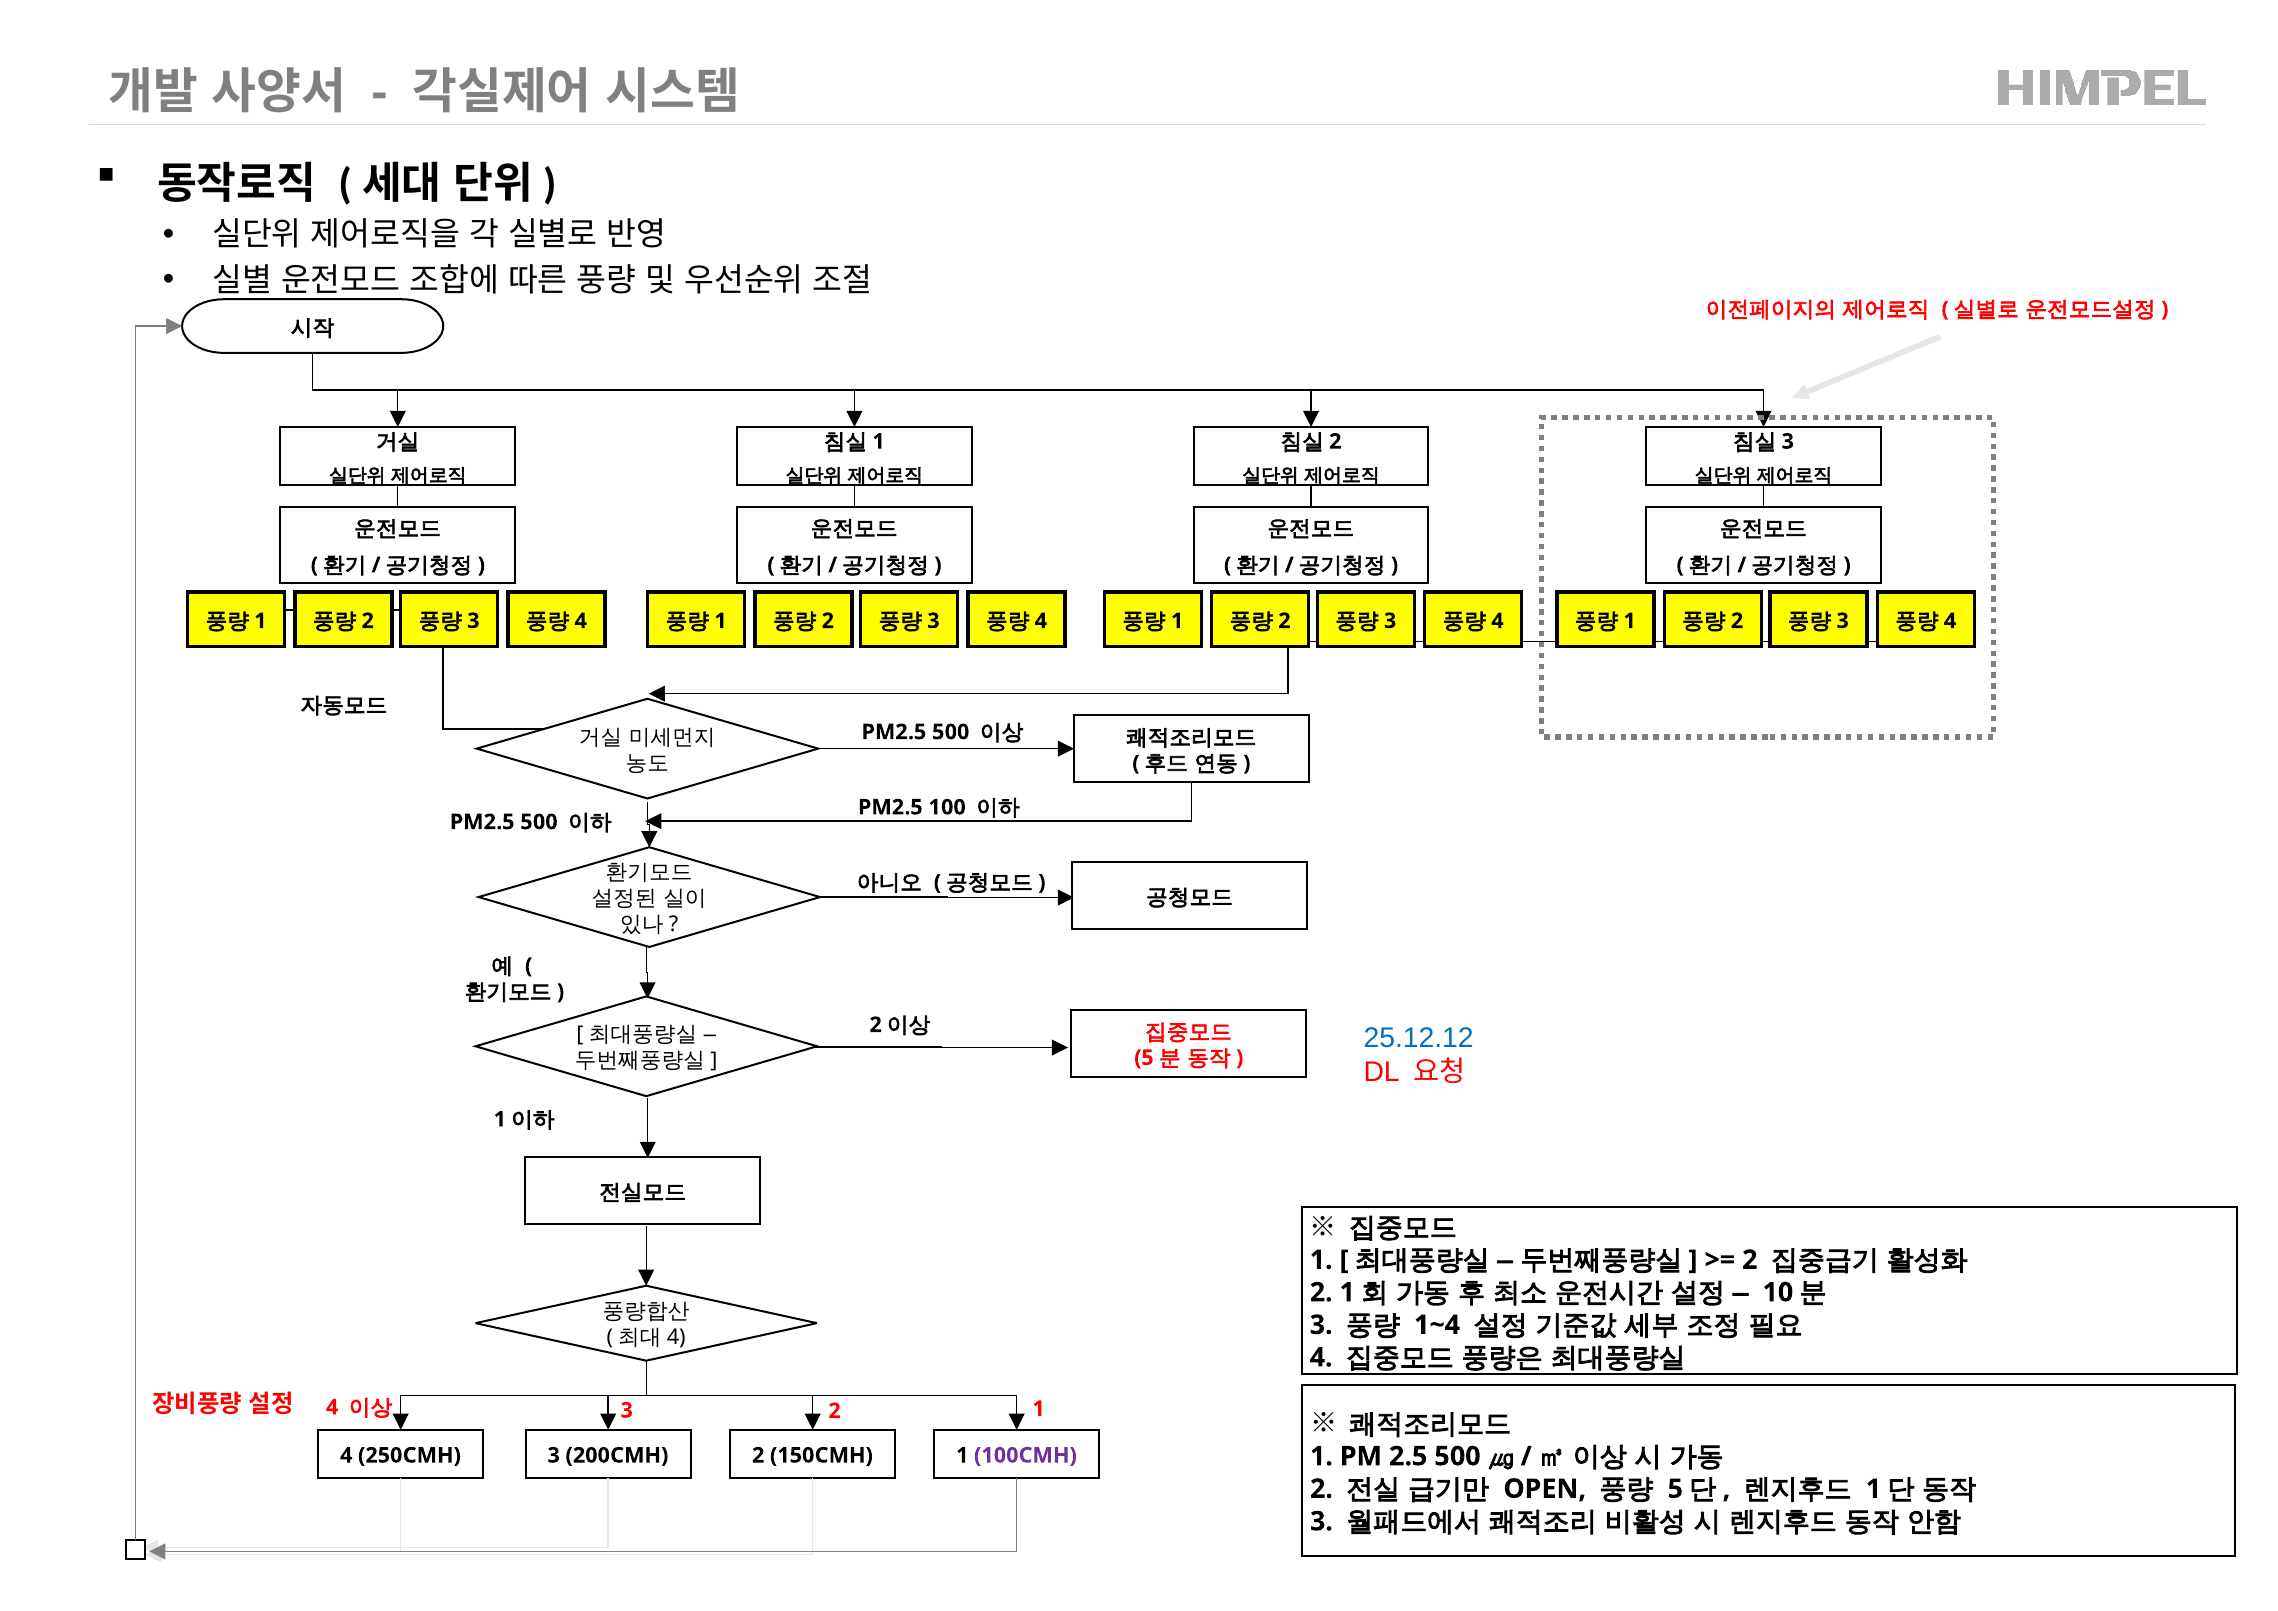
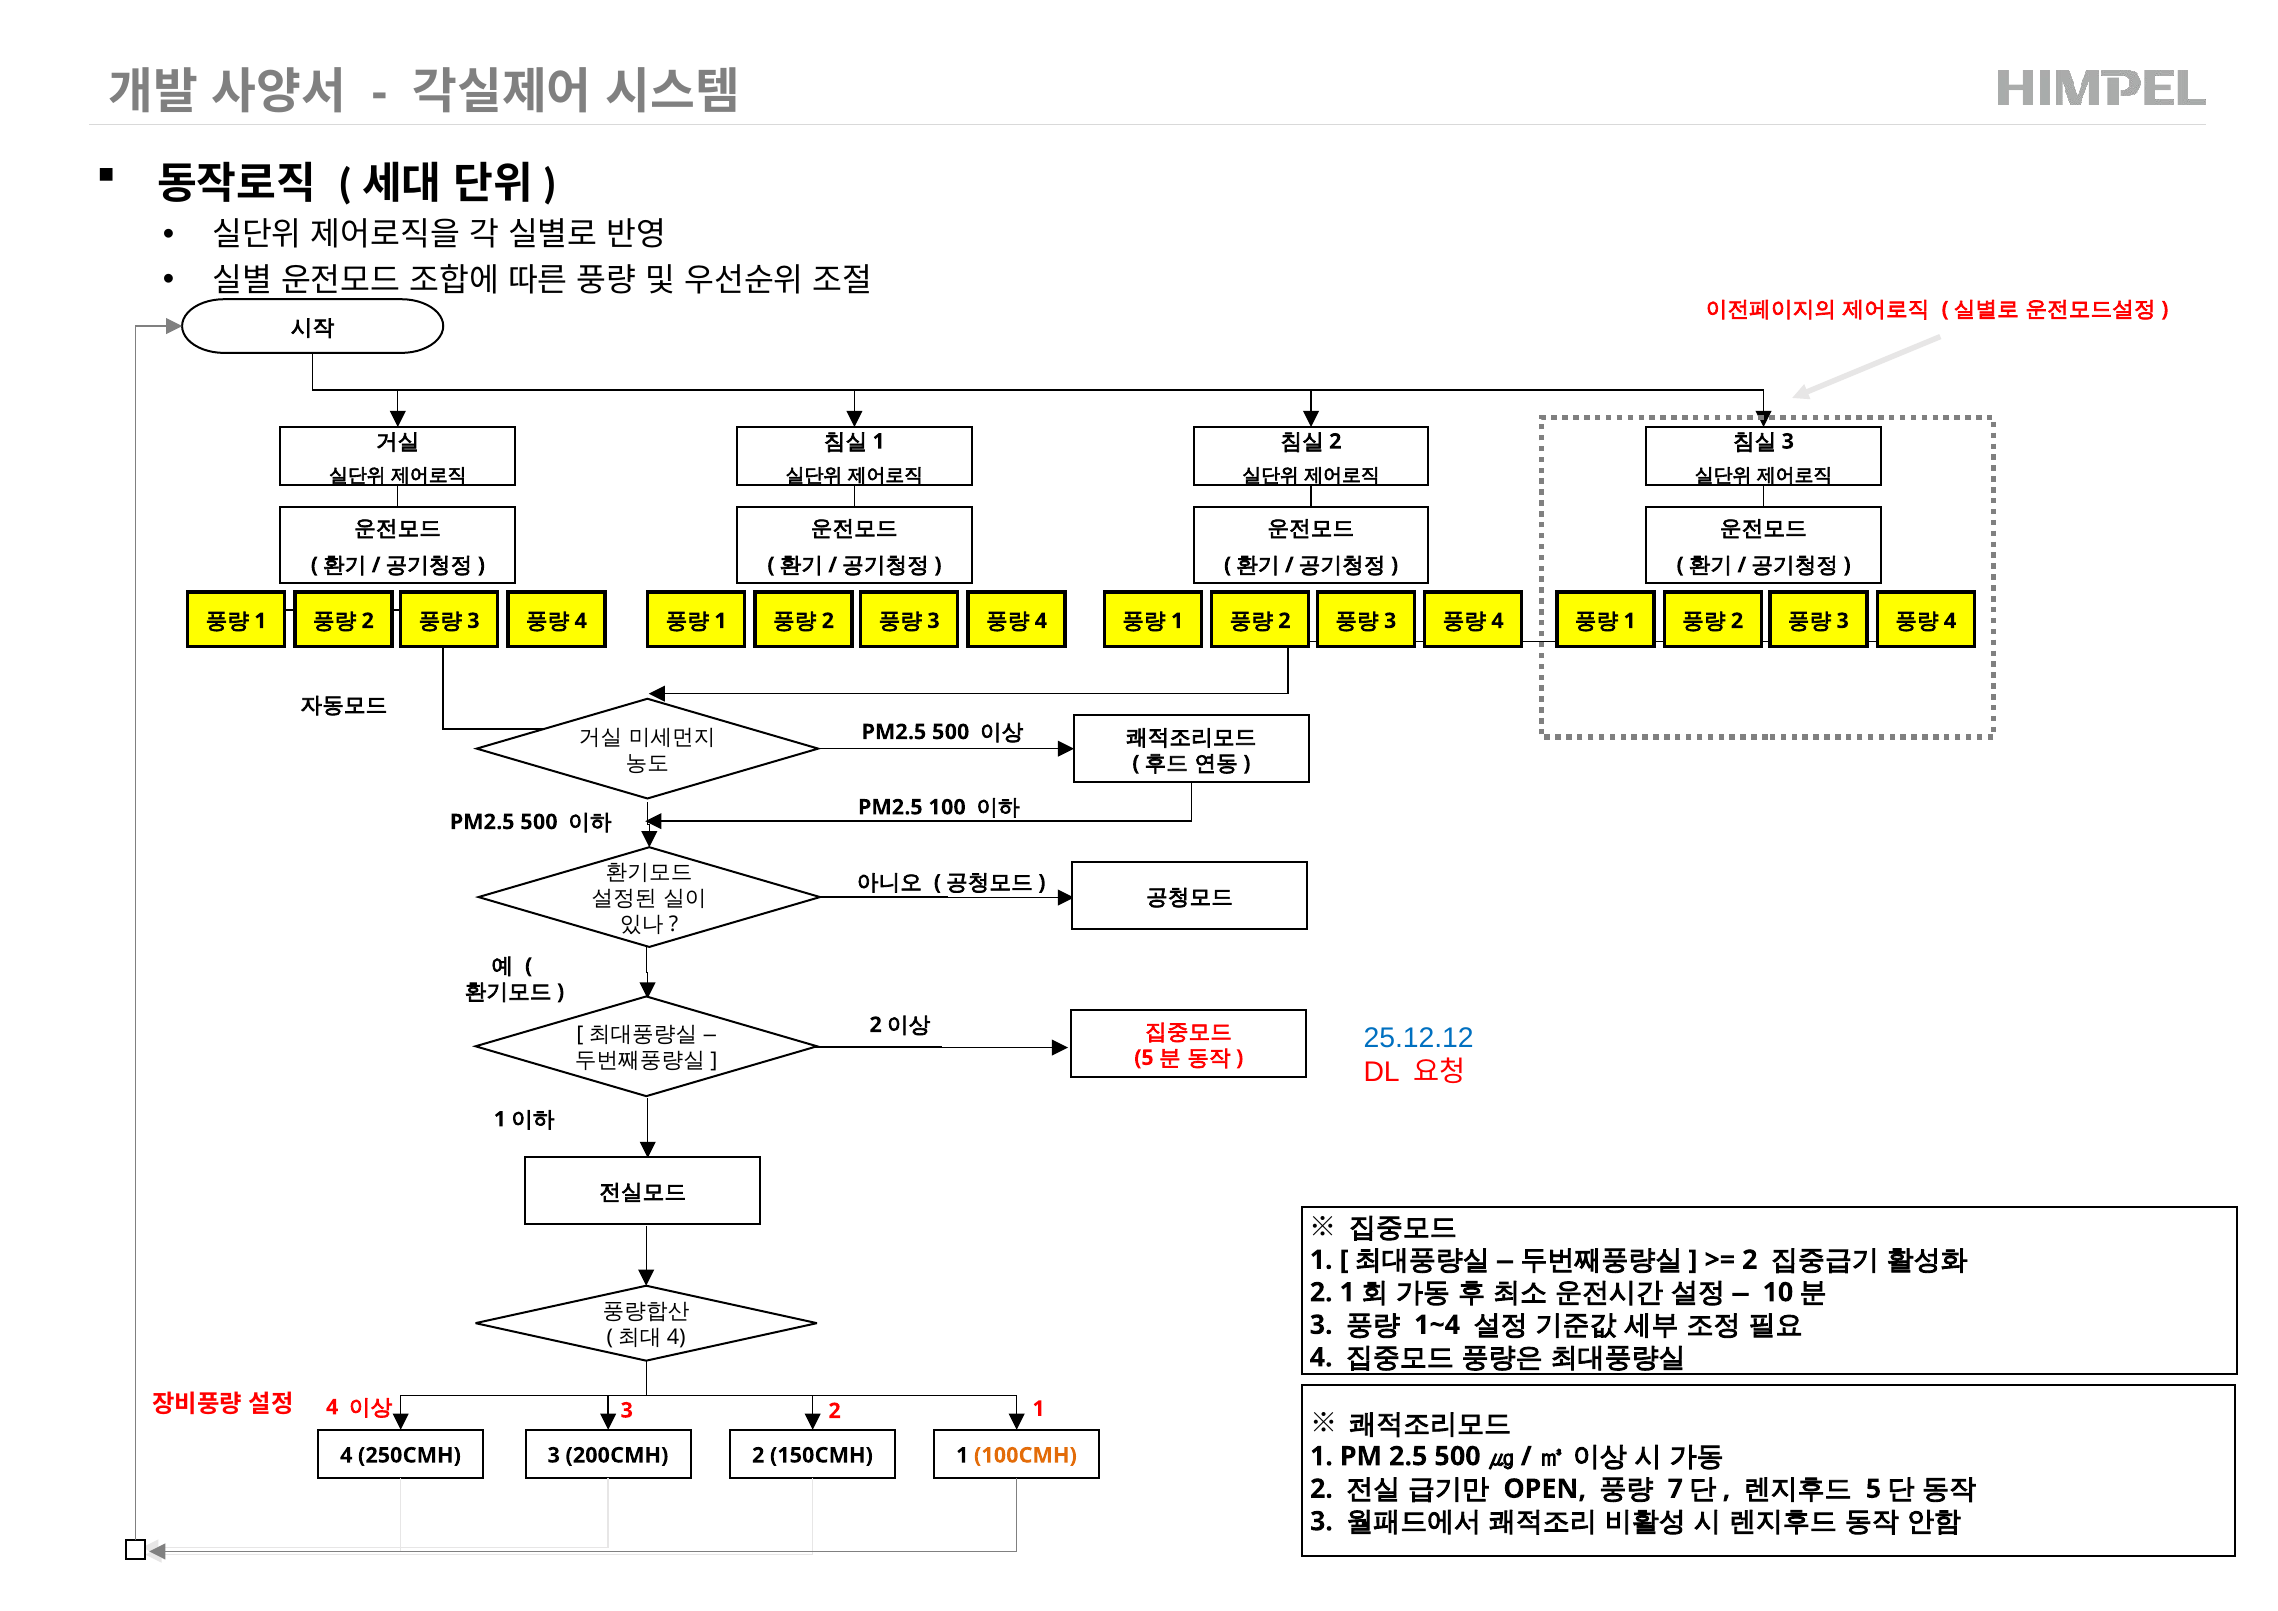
100CMH colour: purple -> orange
5 at (1675, 1489): 5 -> 7
1 at (1873, 1489): 1 -> 5
